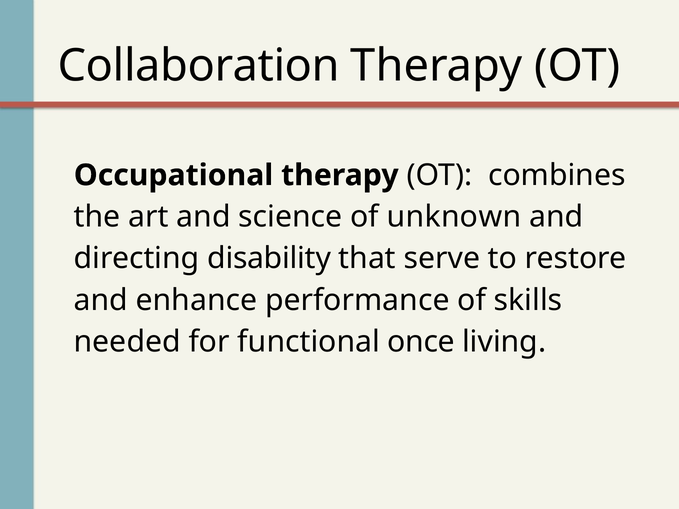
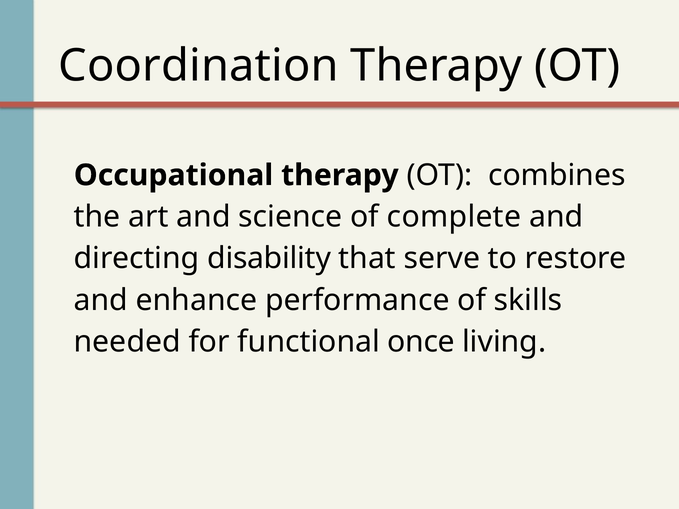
Collaboration: Collaboration -> Coordination
unknown: unknown -> complete
